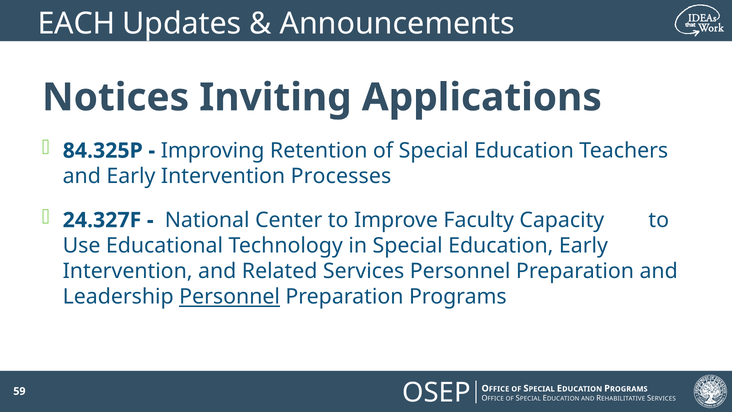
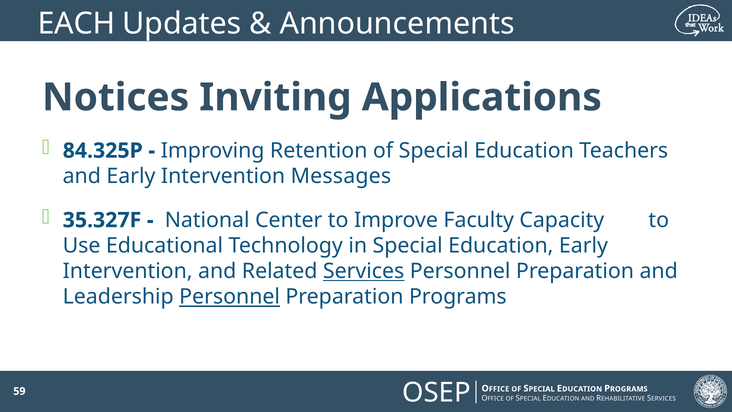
Processes: Processes -> Messages
24.327F: 24.327F -> 35.327F
Services at (364, 271) underline: none -> present
